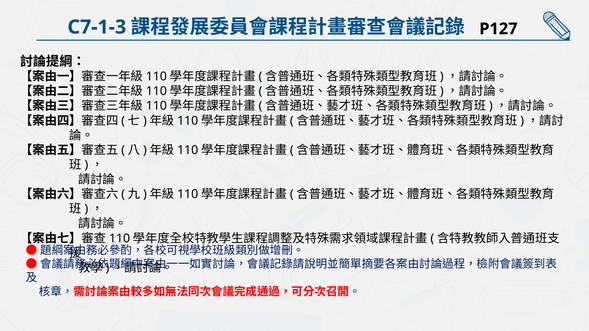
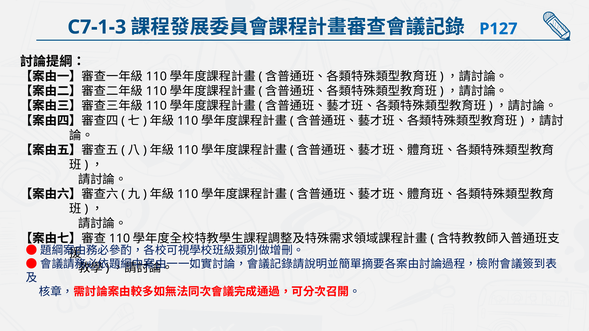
P127 colour: black -> blue
